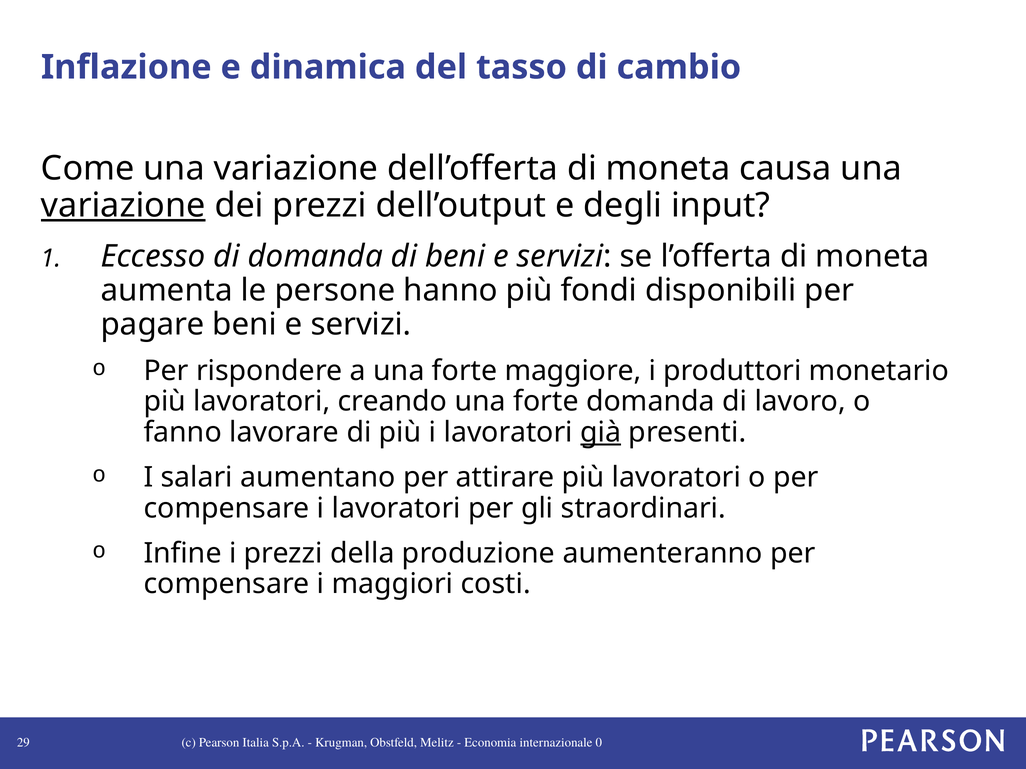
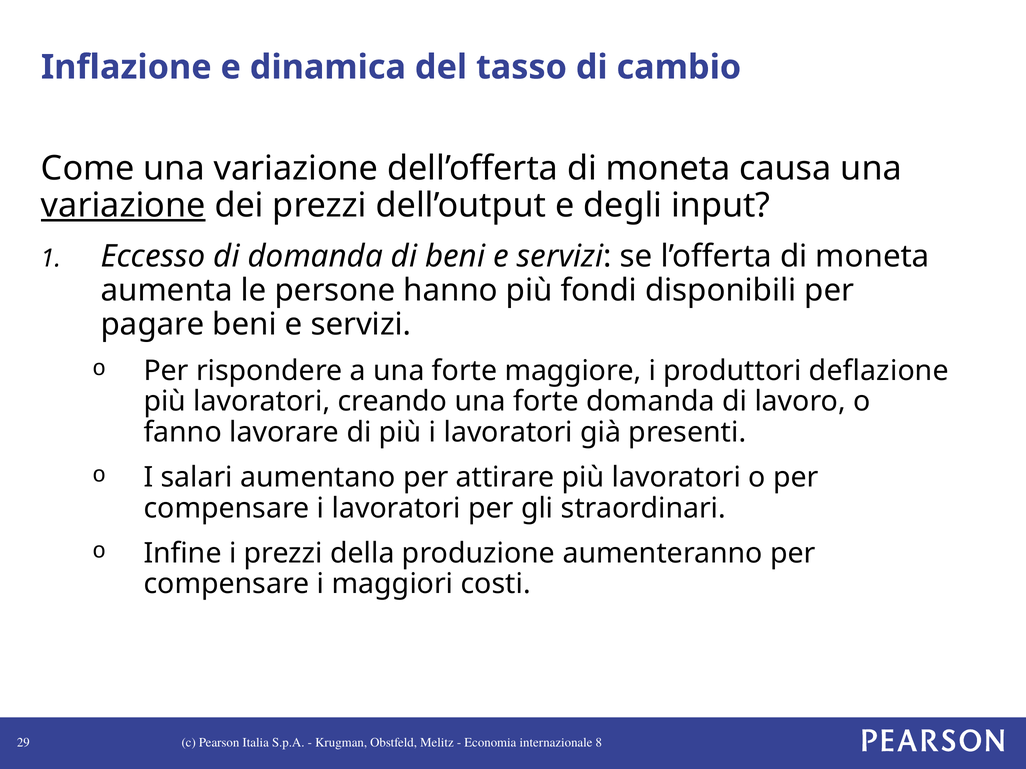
monetario: monetario -> deflazione
già underline: present -> none
0: 0 -> 8
